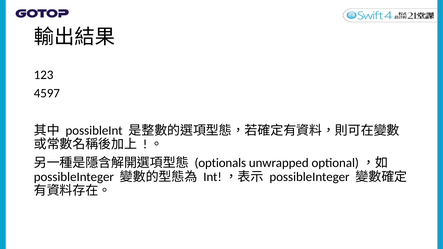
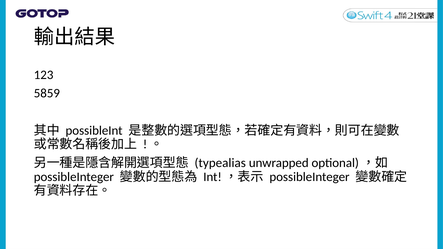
4597: 4597 -> 5859
optionals: optionals -> typealias
